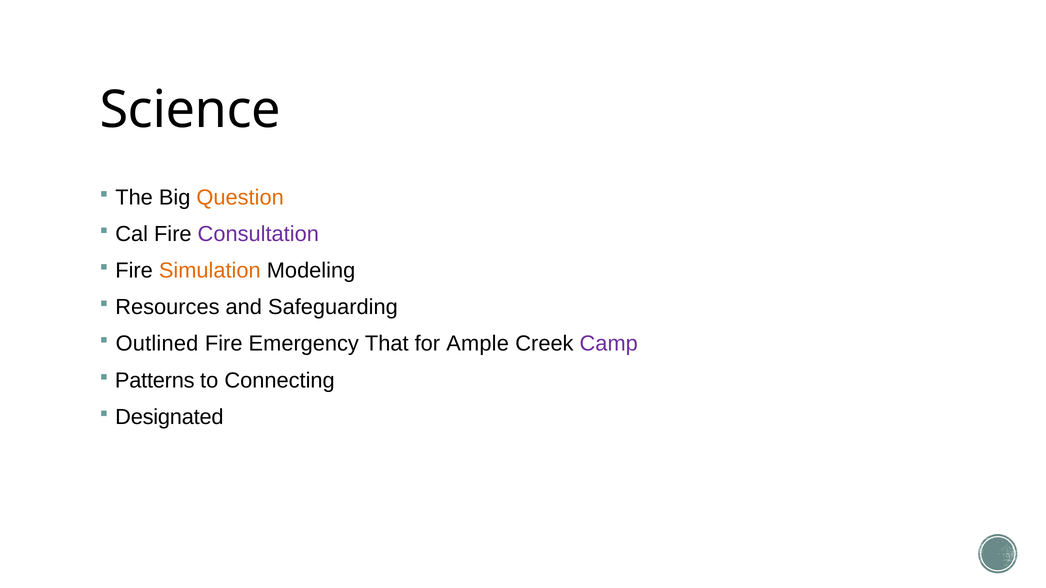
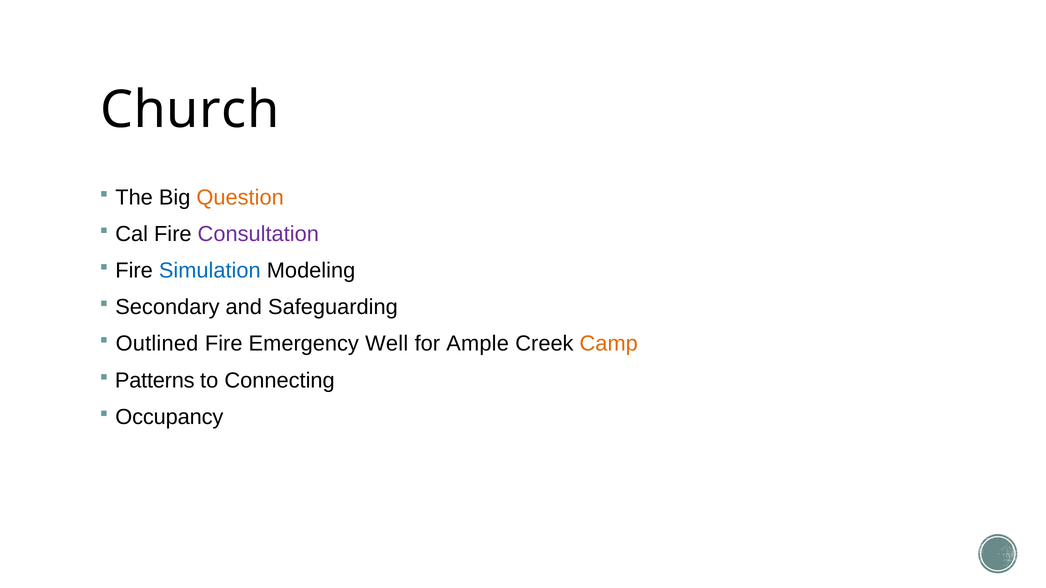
Science: Science -> Church
Simulation colour: orange -> blue
Resources: Resources -> Secondary
That: That -> Well
Camp colour: purple -> orange
Designated: Designated -> Occupancy
